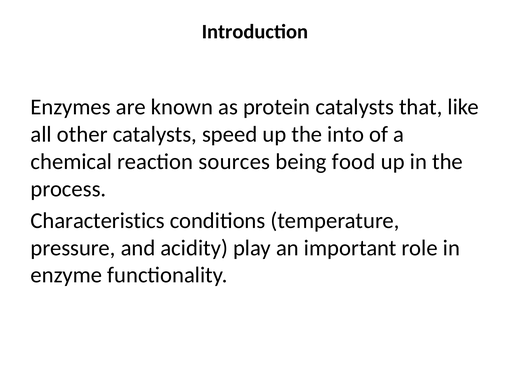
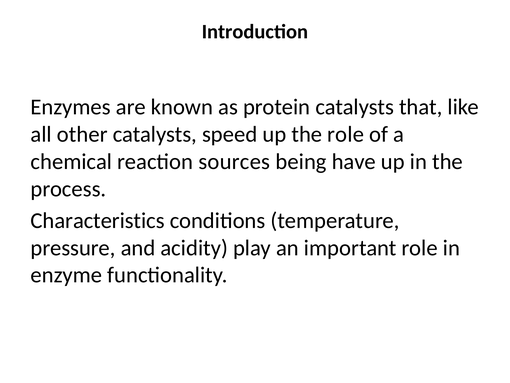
the into: into -> role
food: food -> have
